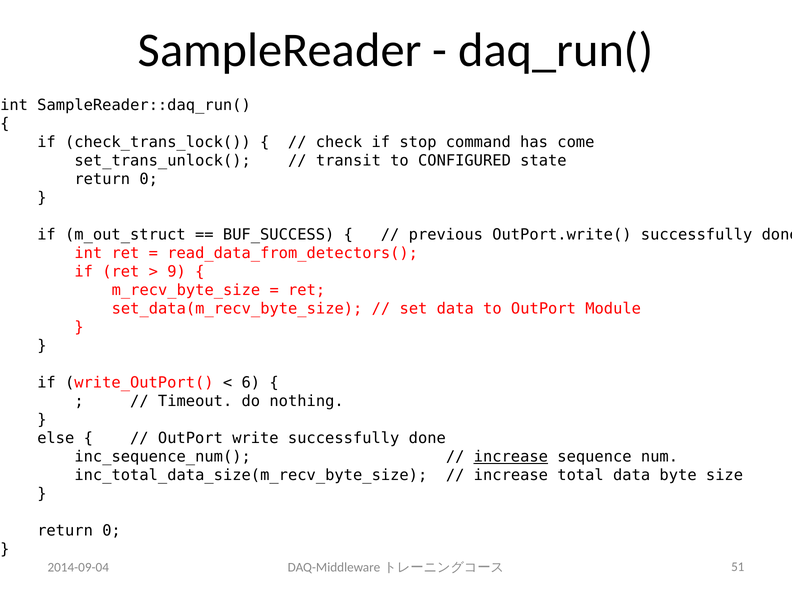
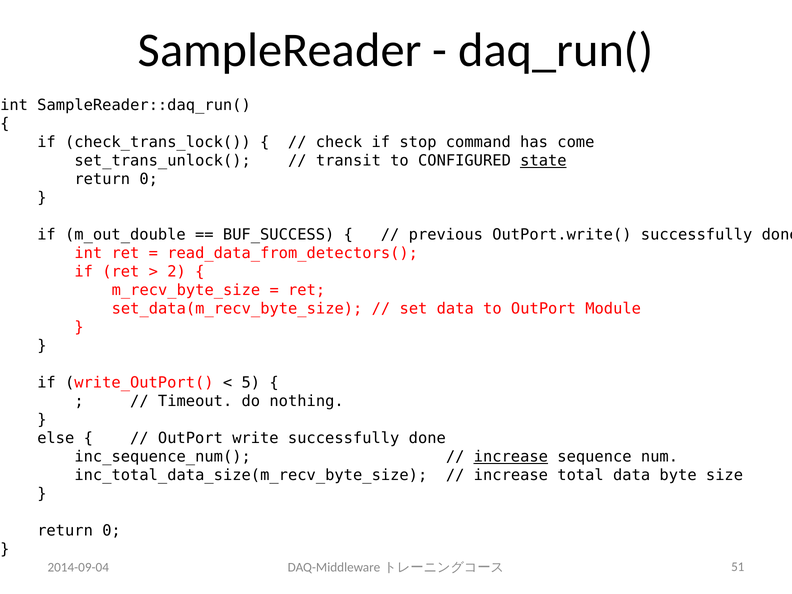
state underline: none -> present
m_out_struct: m_out_struct -> m_out_double
9: 9 -> 2
6: 6 -> 5
